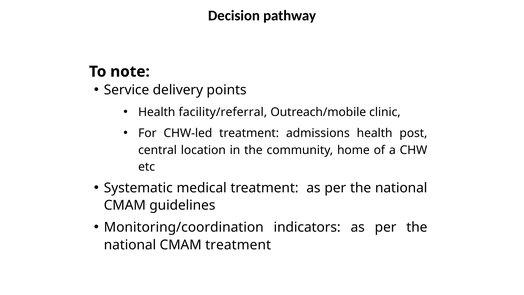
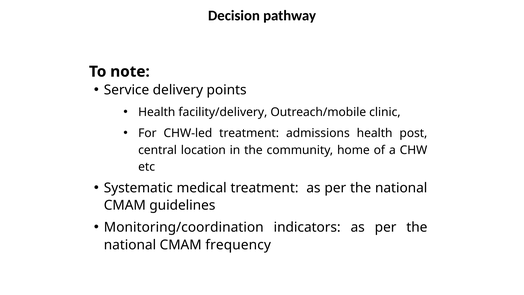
facility/referral: facility/referral -> facility/delivery
CMAM treatment: treatment -> frequency
